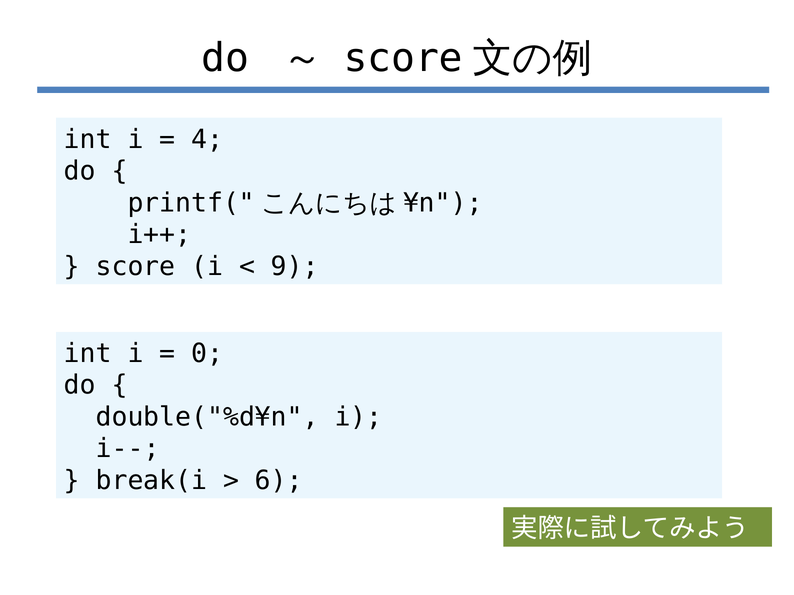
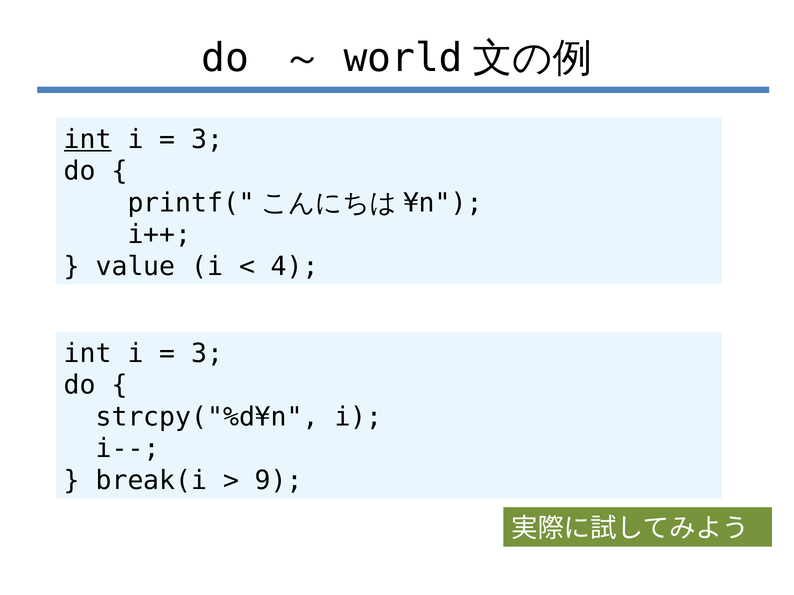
score at (403, 58): score -> world
int at (88, 139) underline: none -> present
4 at (207, 139): 4 -> 3
score at (136, 267): score -> value
9: 9 -> 4
0 at (207, 354): 0 -> 3
double("%d¥n: double("%d¥n -> strcpy("%d¥n
6: 6 -> 9
